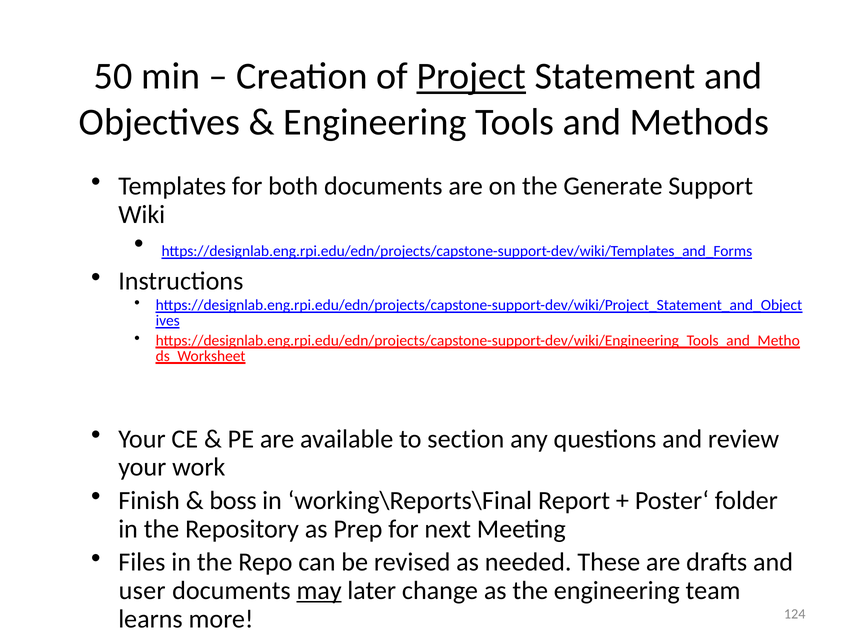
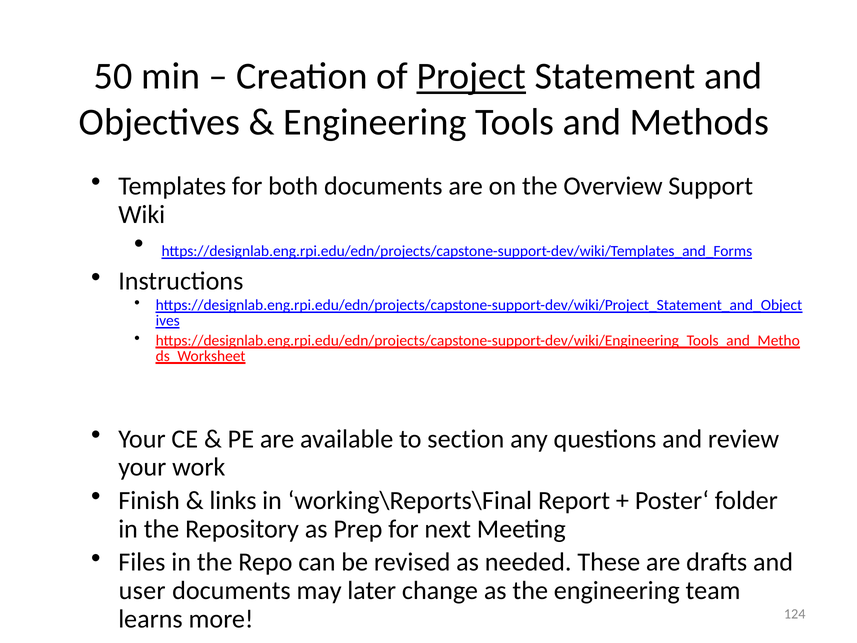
Generate: Generate -> Overview
boss: boss -> links
may underline: present -> none
